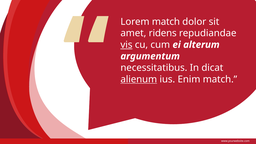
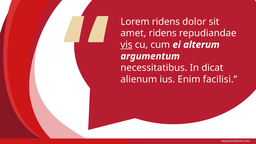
Lorem match: match -> ridens
alienum underline: present -> none
Enim match: match -> facilisi
